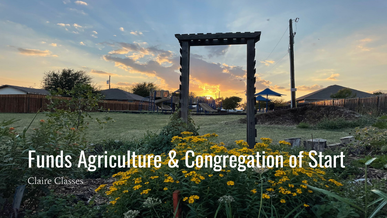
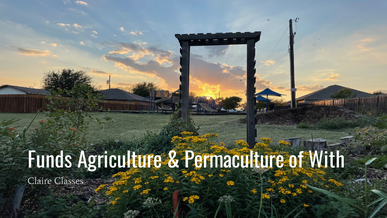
Congregation: Congregation -> Permaculture
Start: Start -> With
